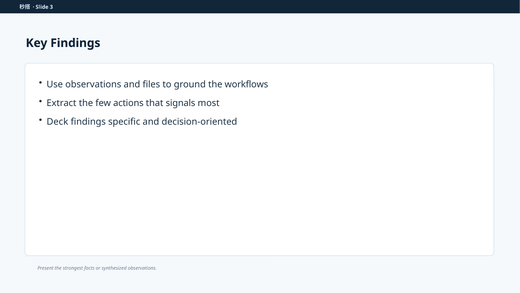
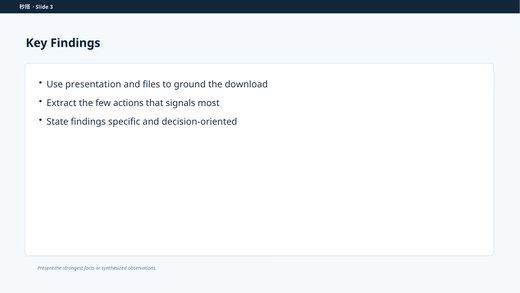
Use observations: observations -> presentation
workflows: workflows -> download
Deck: Deck -> State
